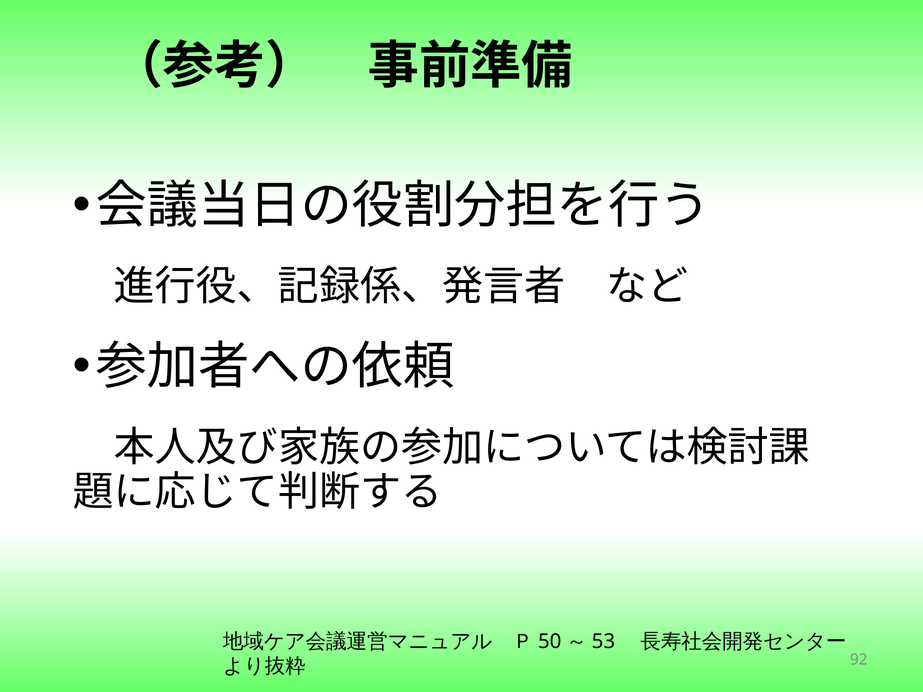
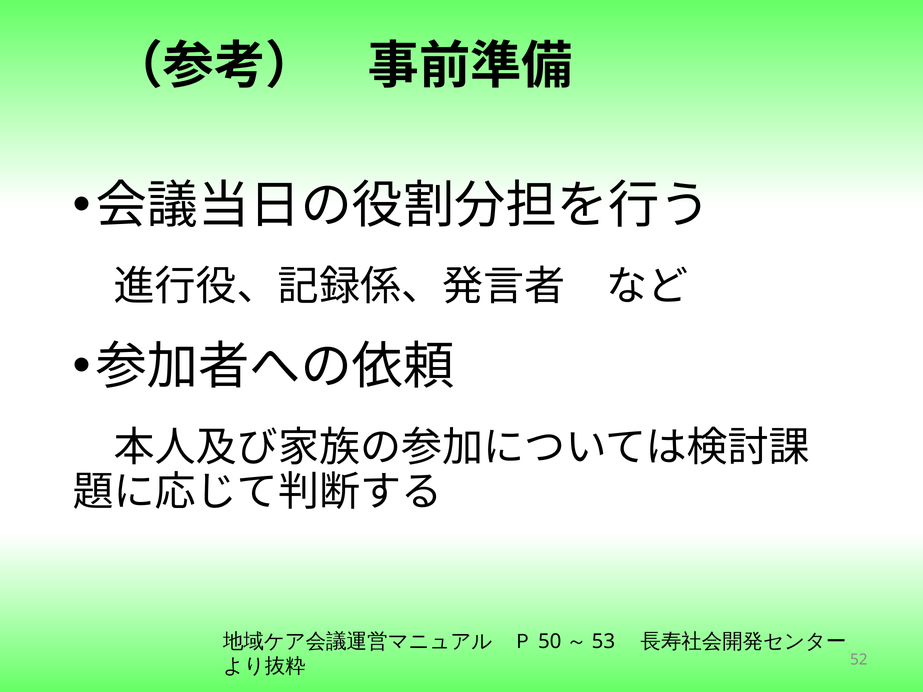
92: 92 -> 52
